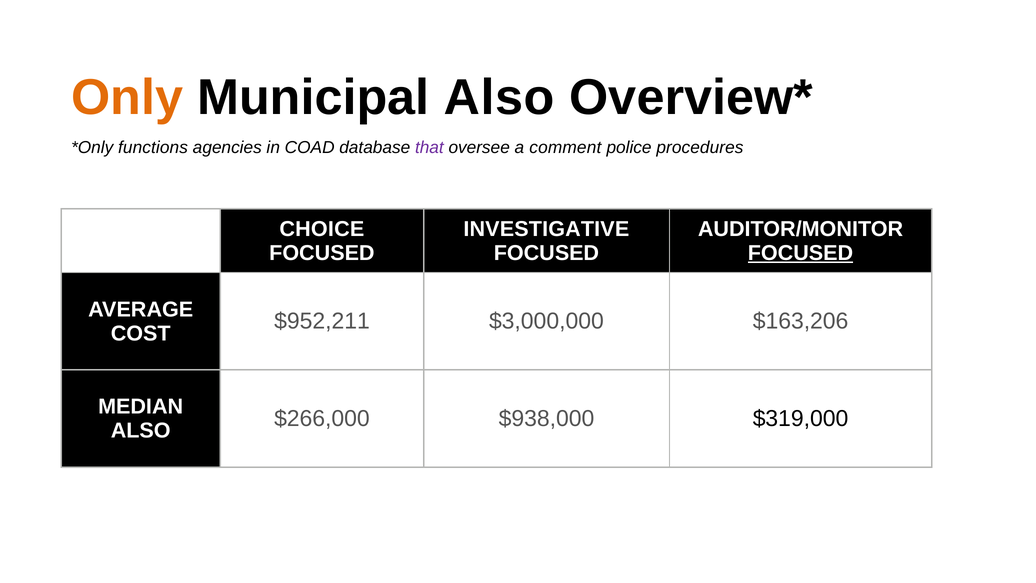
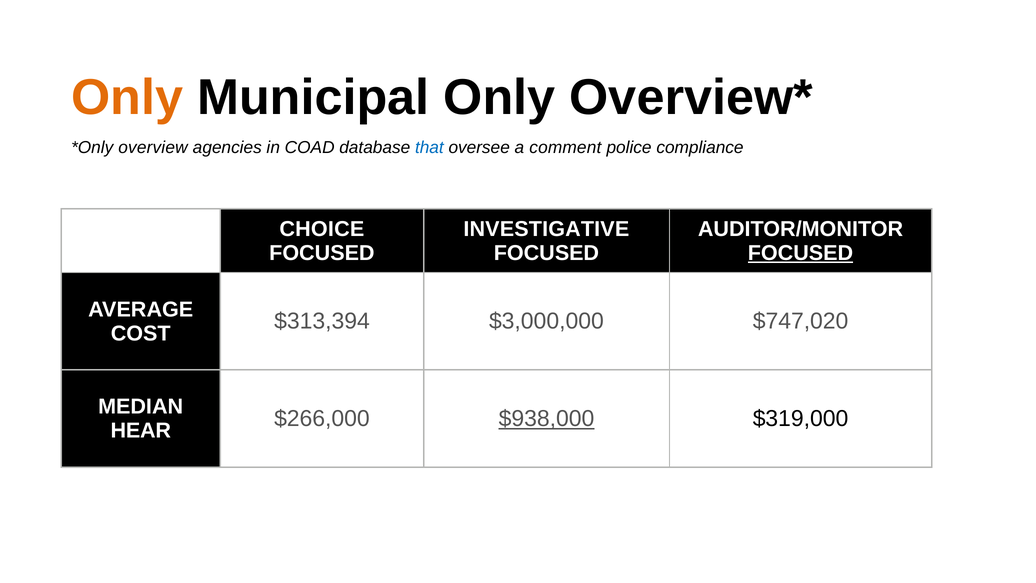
Municipal Also: Also -> Only
functions: functions -> overview
that colour: purple -> blue
procedures: procedures -> compliance
$952,211: $952,211 -> $313,394
$163,206: $163,206 -> $747,020
$938,000 underline: none -> present
ALSO at (141, 431): ALSO -> HEAR
